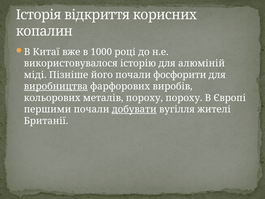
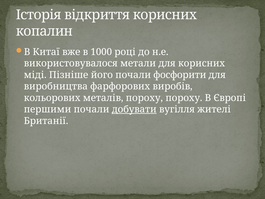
історію: історію -> метали
для алюміній: алюміній -> корисних
виробництва underline: present -> none
